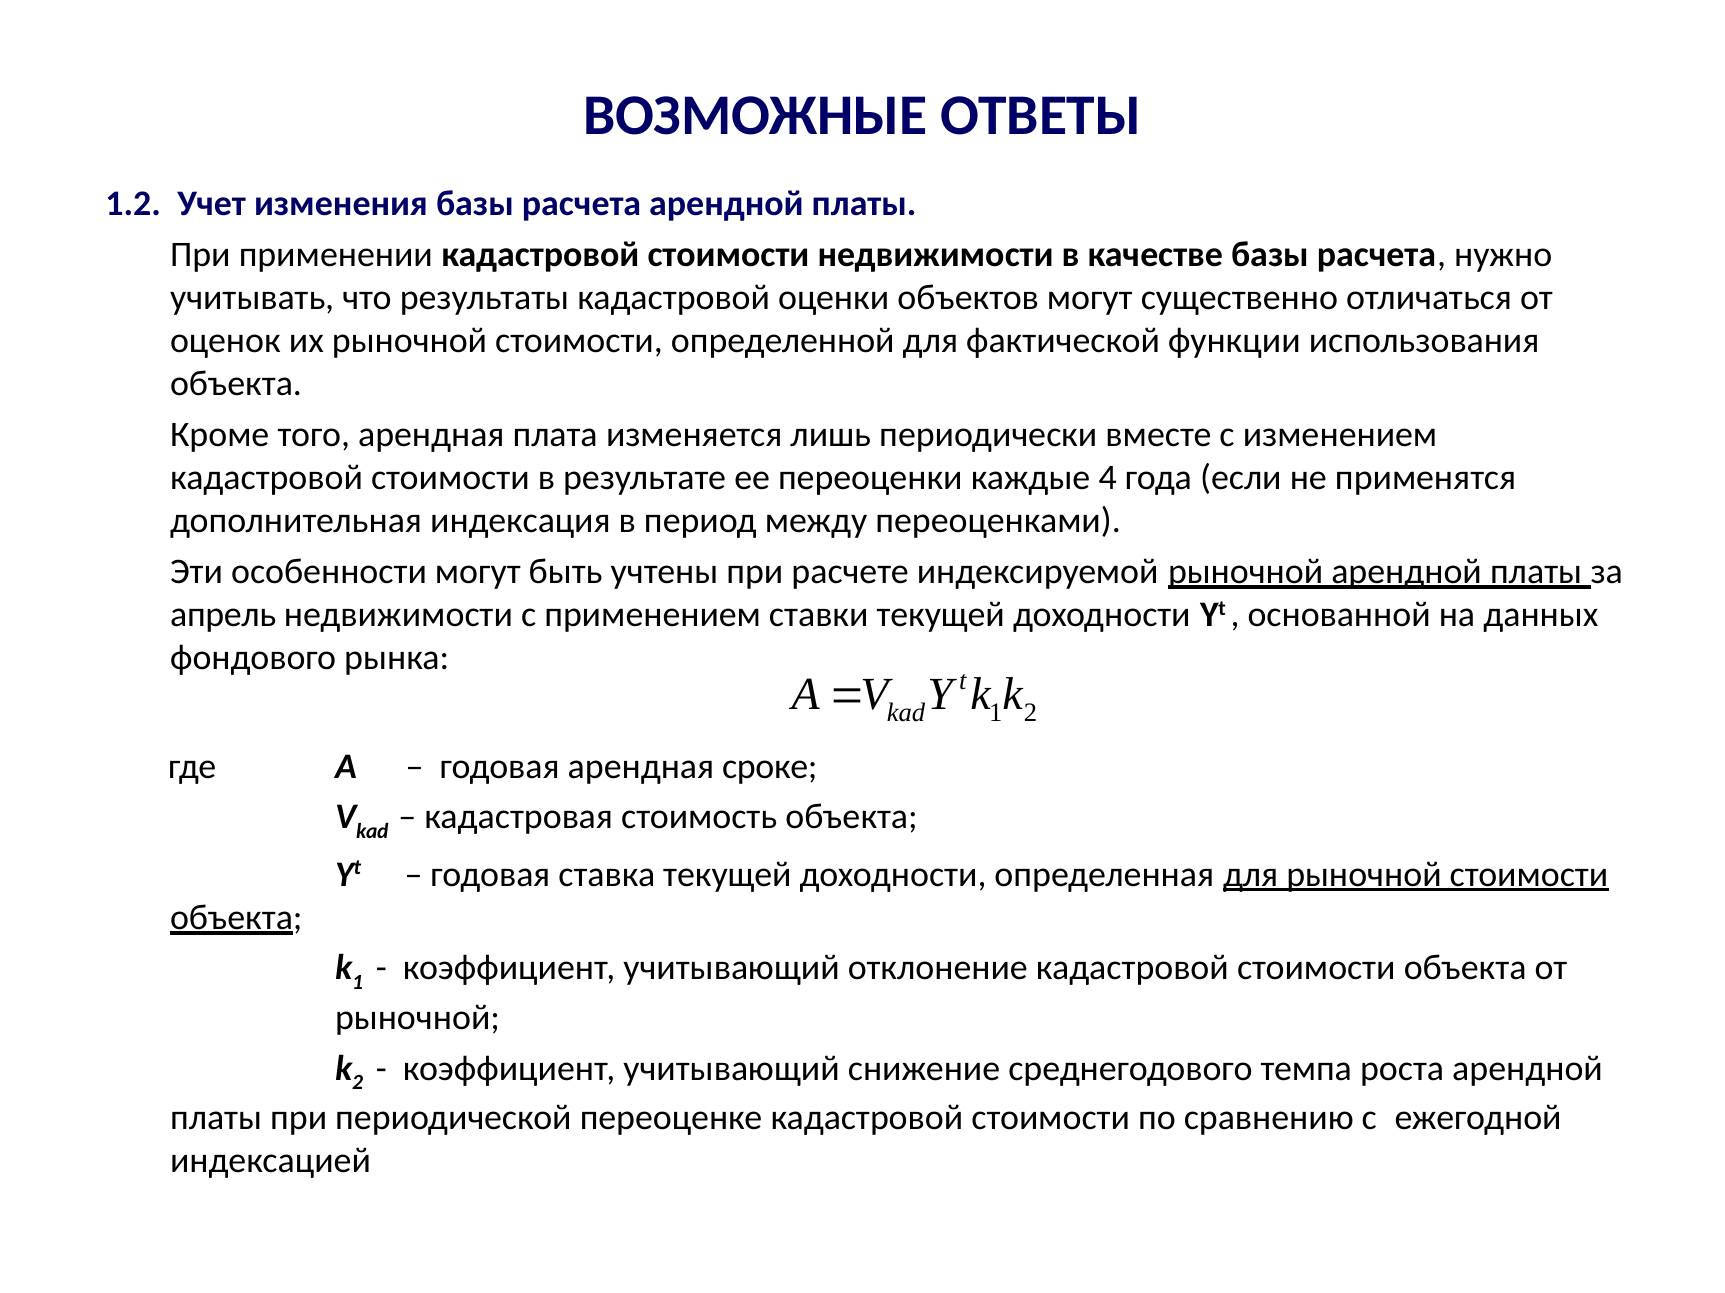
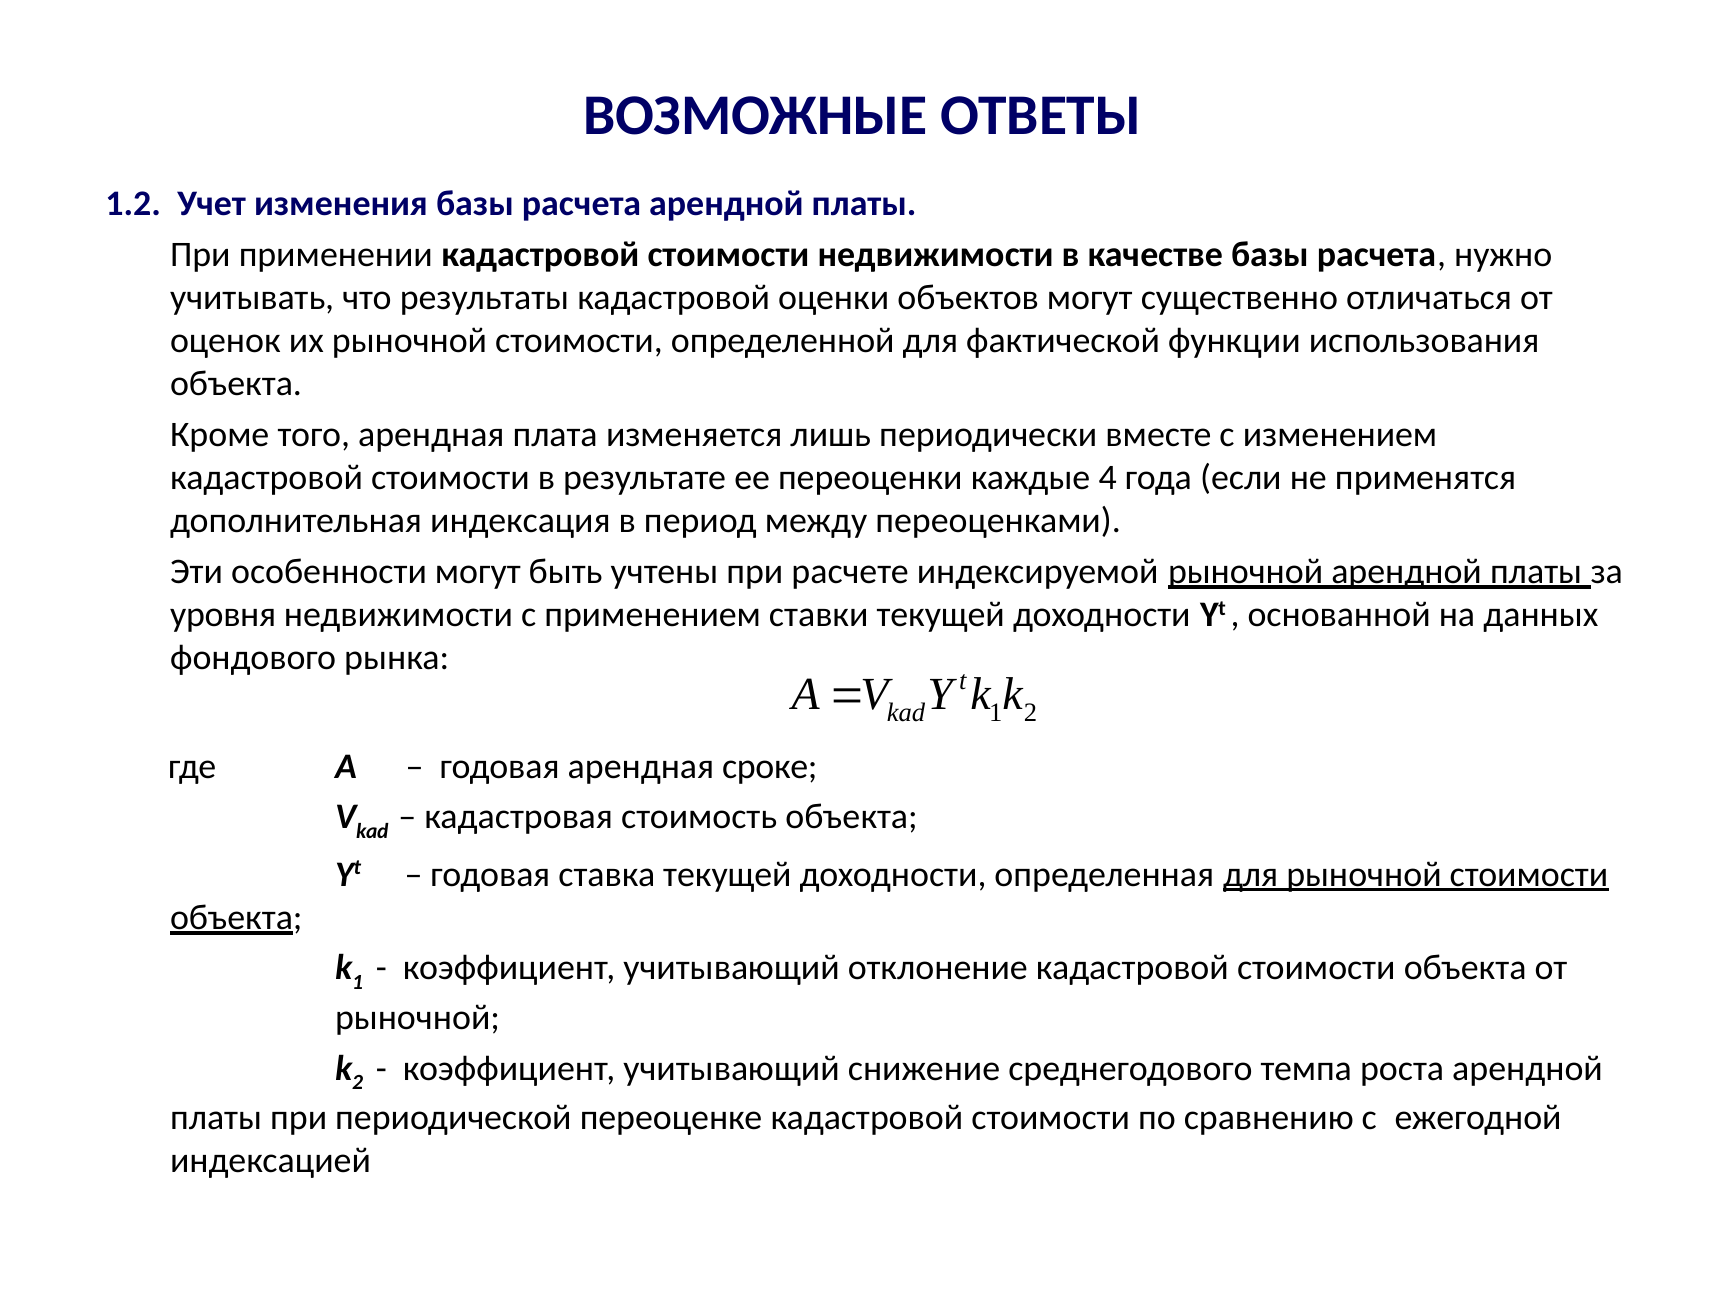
апрель: апрель -> уровня
